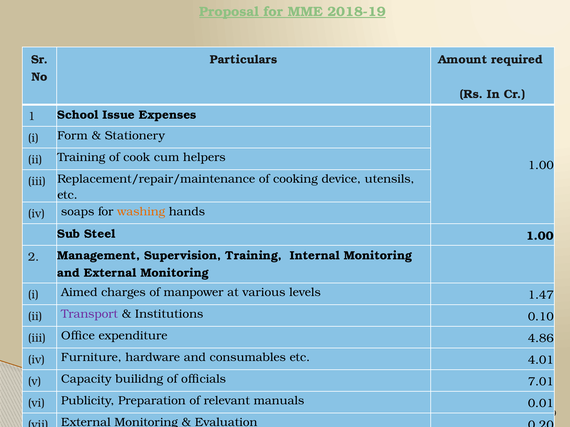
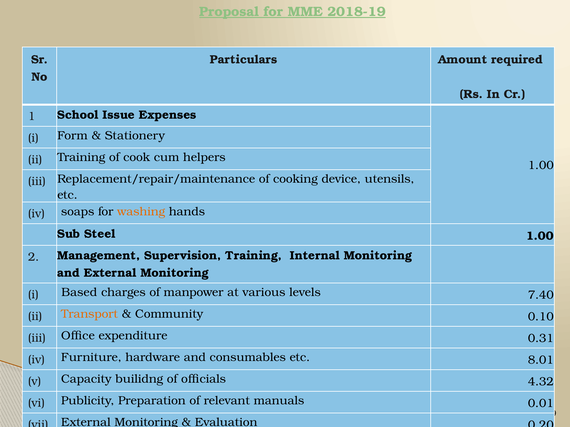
Aimed: Aimed -> Based
1.47: 1.47 -> 7.40
Transport colour: purple -> orange
Institutions: Institutions -> Community
4.86: 4.86 -> 0.31
4.01: 4.01 -> 8.01
7.01: 7.01 -> 4.32
